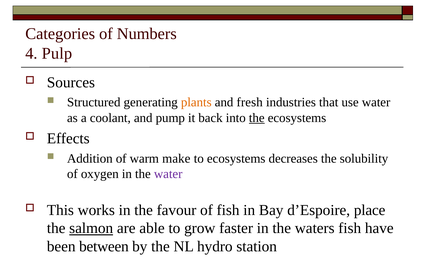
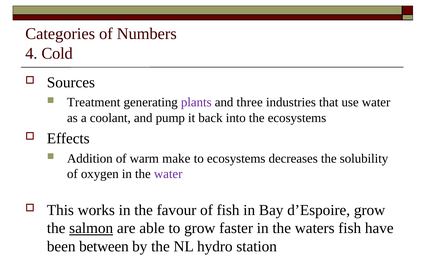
Pulp: Pulp -> Cold
Structured: Structured -> Treatment
plants colour: orange -> purple
fresh: fresh -> three
the at (257, 118) underline: present -> none
d’Espoire place: place -> grow
